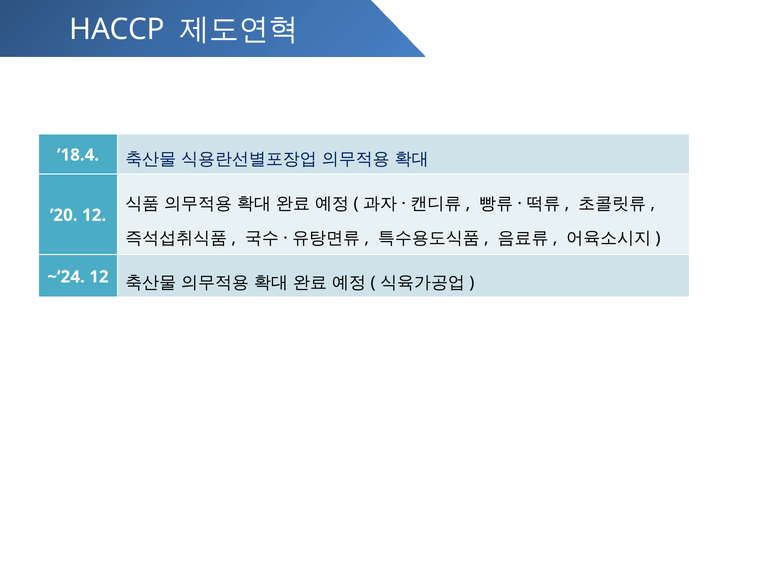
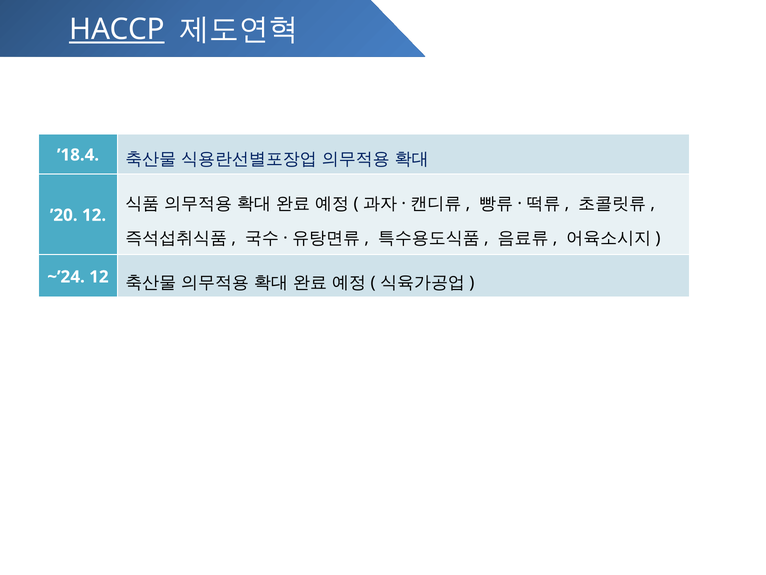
HACCP underline: none -> present
